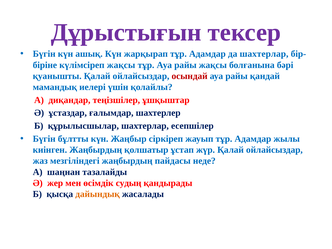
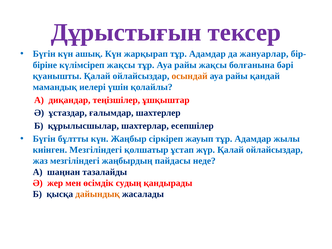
да шахтерлар: шахтерлар -> жануарлар
осындай colour: red -> orange
киінген Жаңбырдың: Жаңбырдың -> Мезгіліндегі
